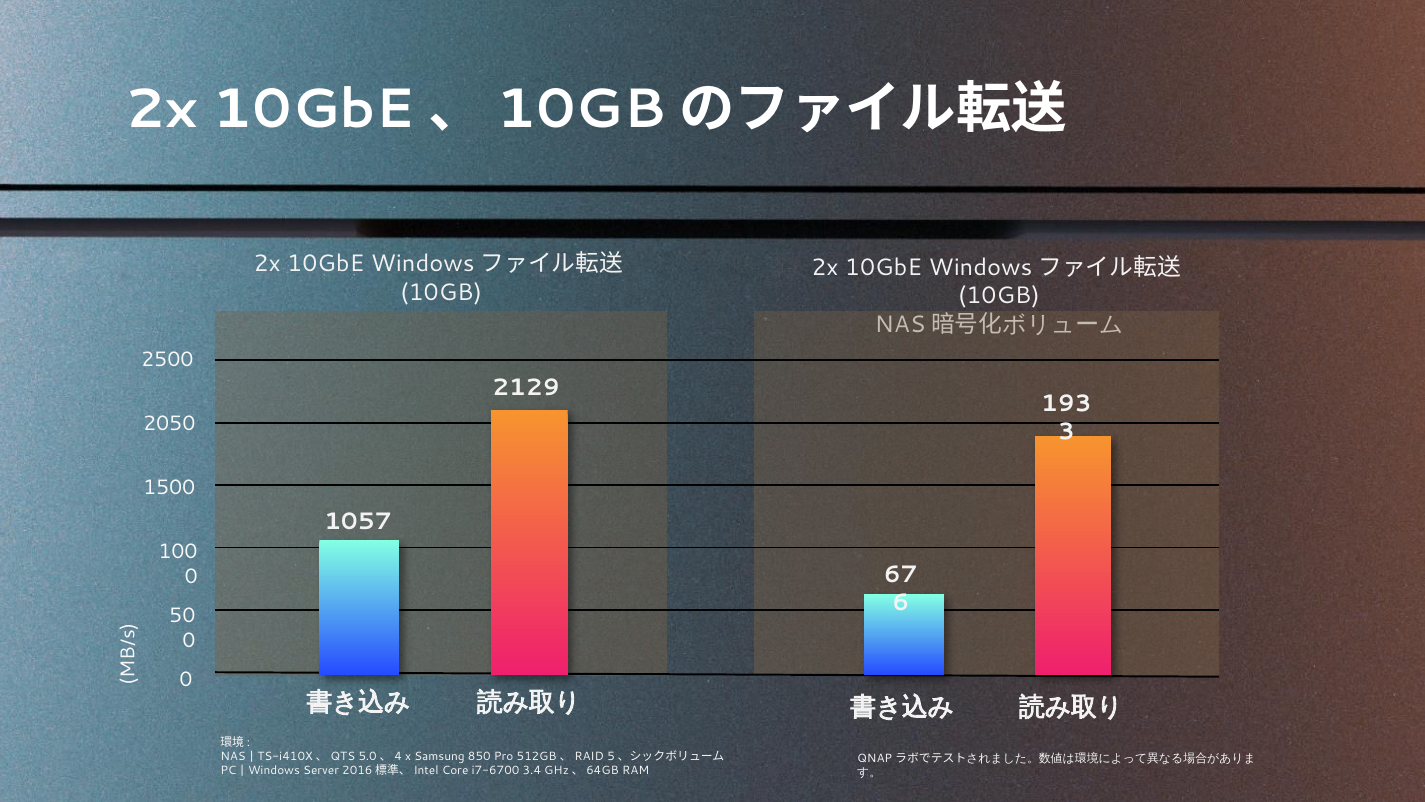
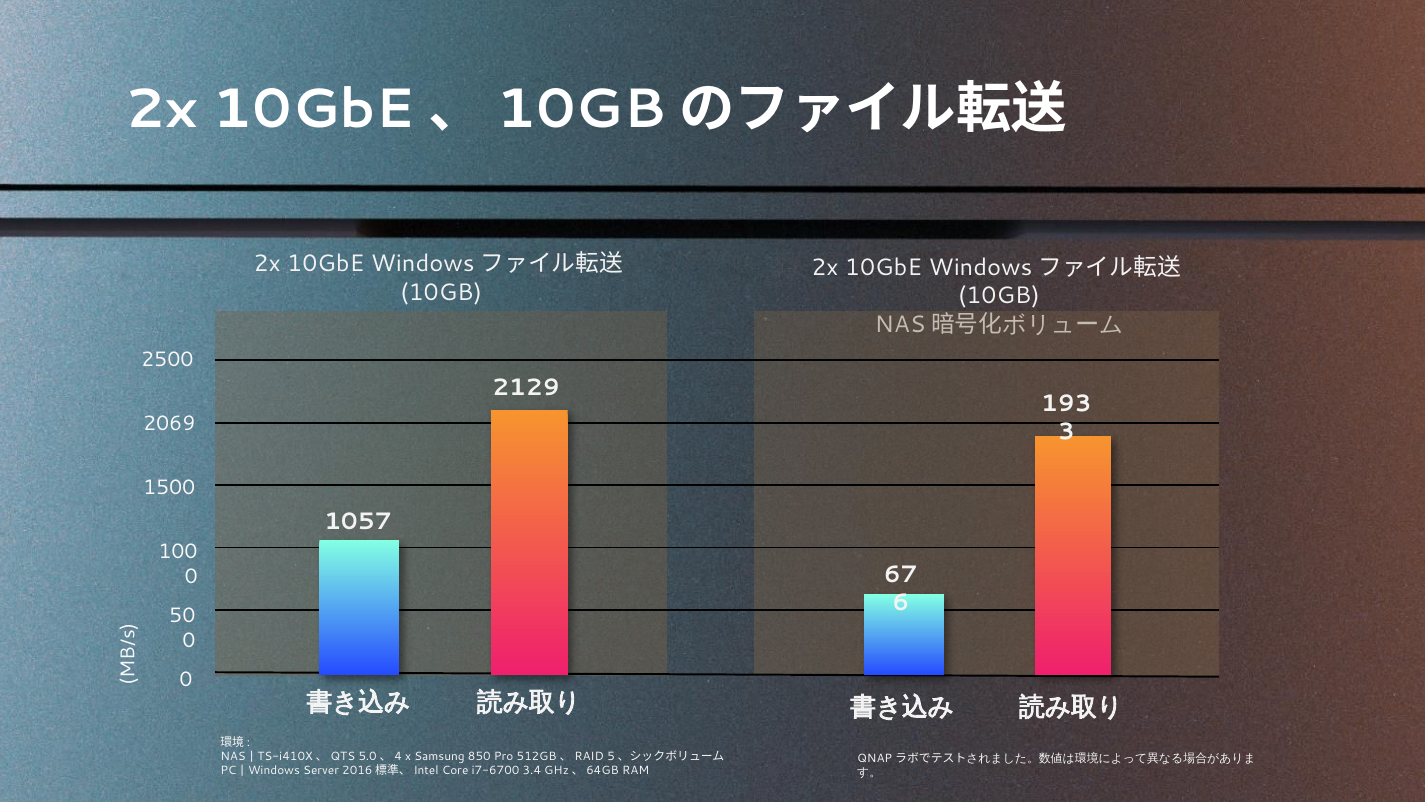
2050: 2050 -> 2069
